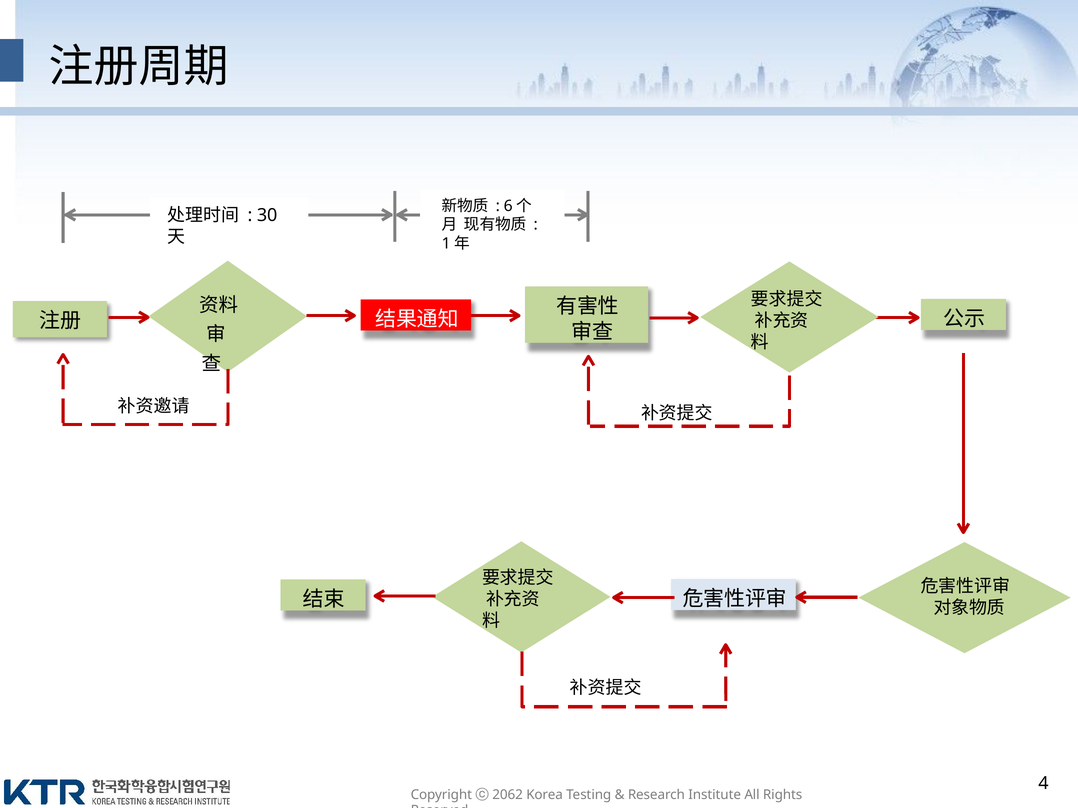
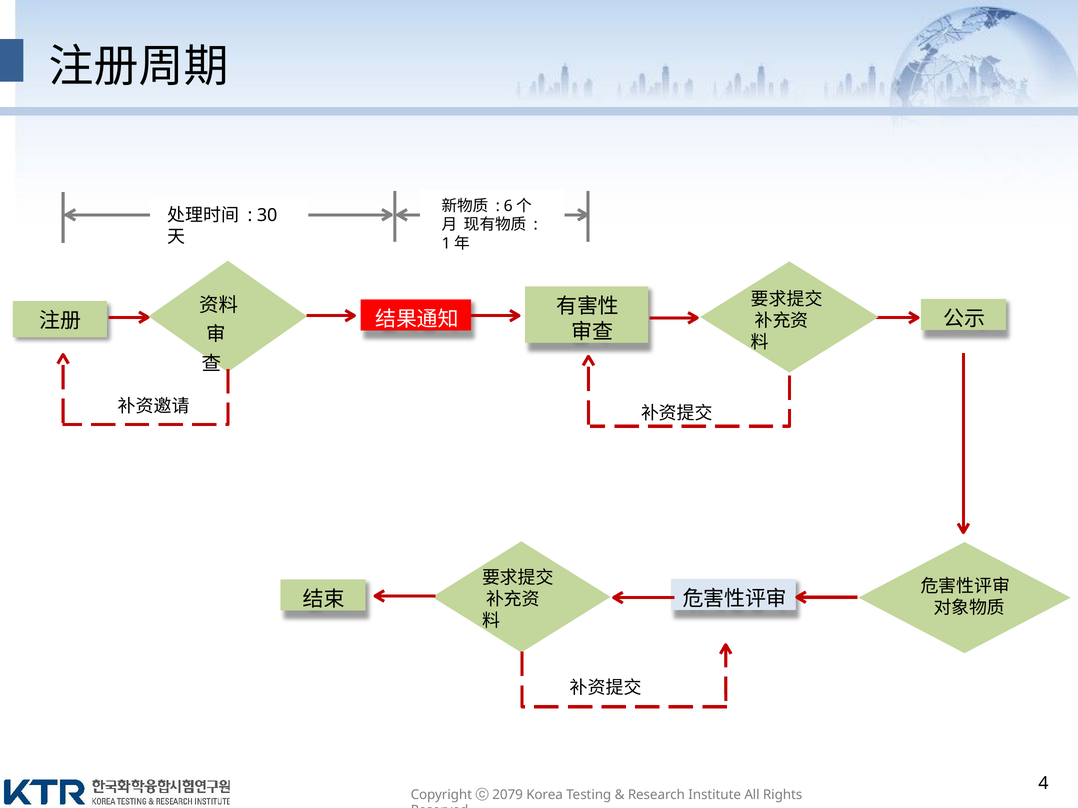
2062: 2062 -> 2079
